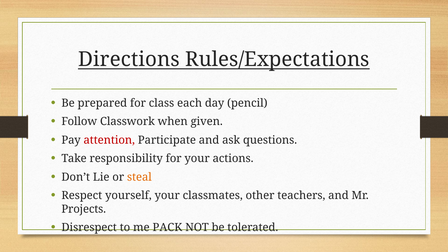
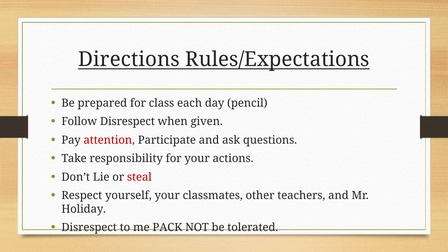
Follow Classwork: Classwork -> Disrespect
steal colour: orange -> red
Projects: Projects -> Holiday
